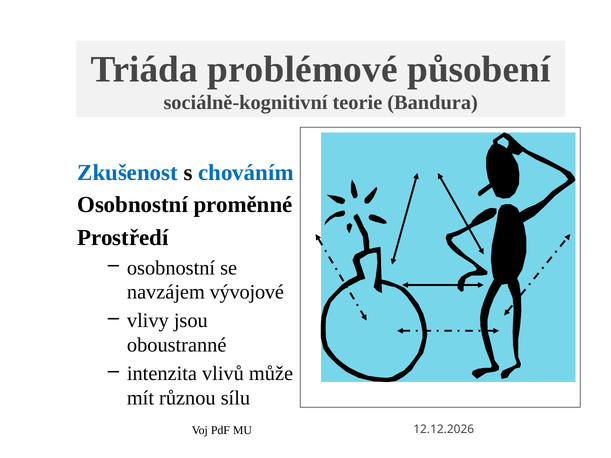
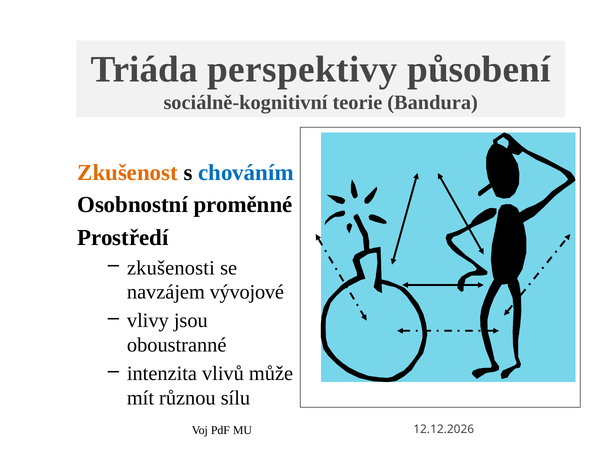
problémové: problémové -> perspektivy
Zkušenost colour: blue -> orange
osobnostní at (171, 268): osobnostní -> zkušenosti
